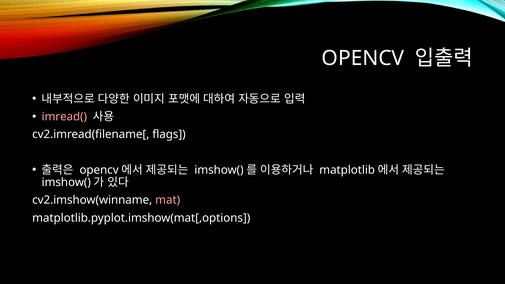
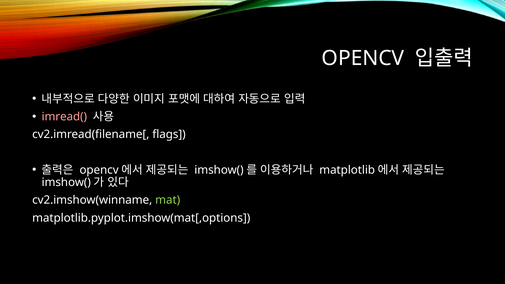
mat colour: pink -> light green
